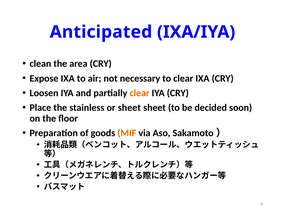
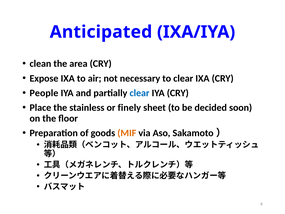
Loosen: Loosen -> People
clear at (140, 93) colour: orange -> blue
or sheet: sheet -> finely
